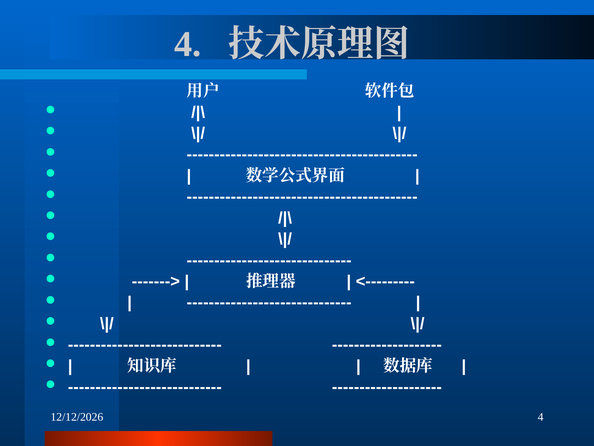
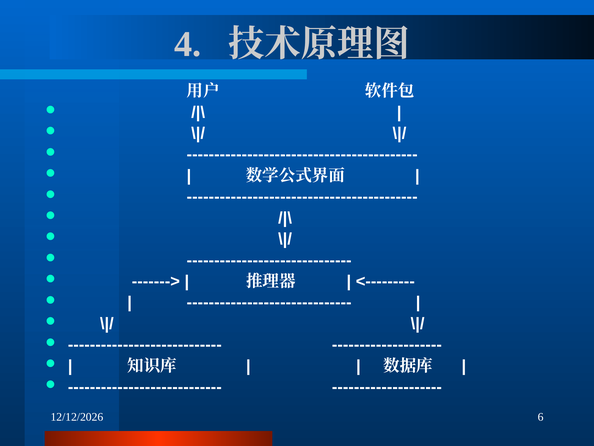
4 at (541, 417): 4 -> 6
